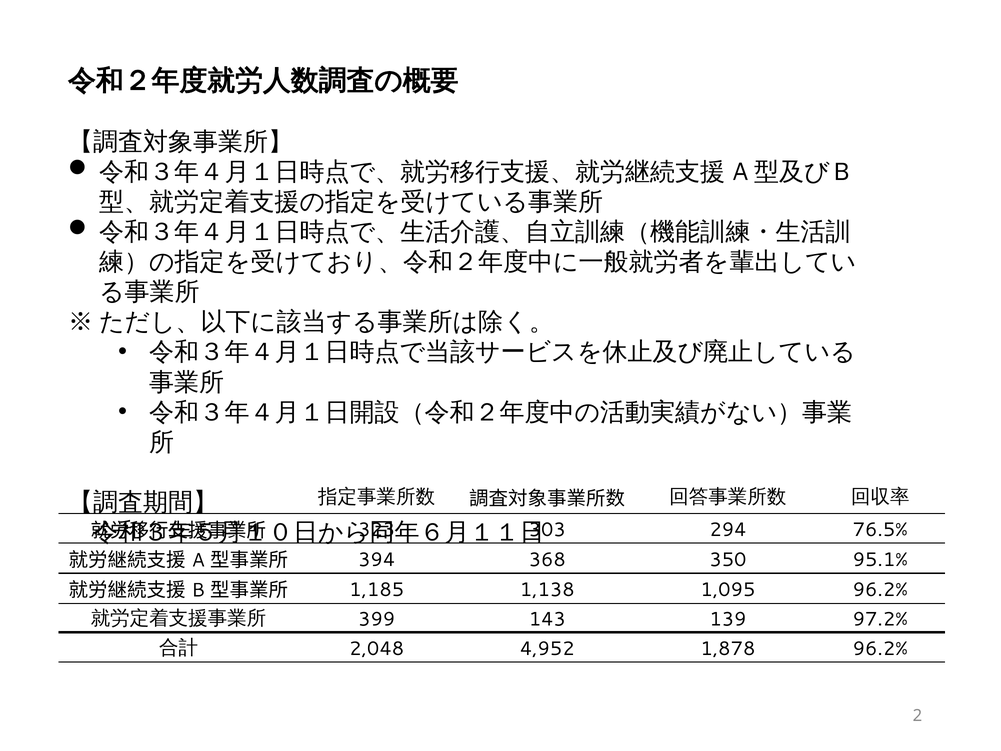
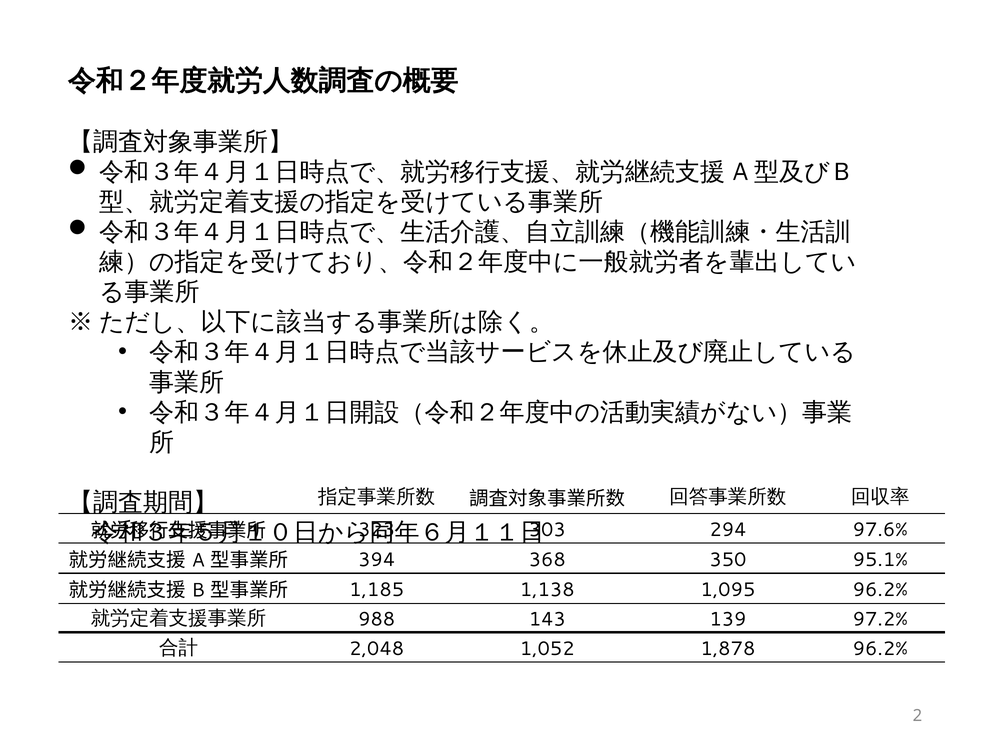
76.5%: 76.5% -> 97.6%
399: 399 -> 988
4,952: 4,952 -> 1,052
